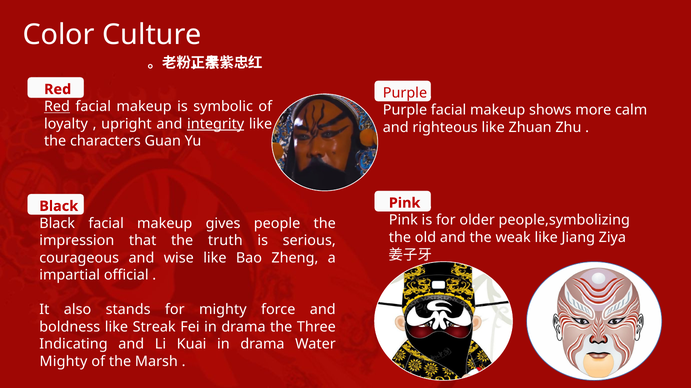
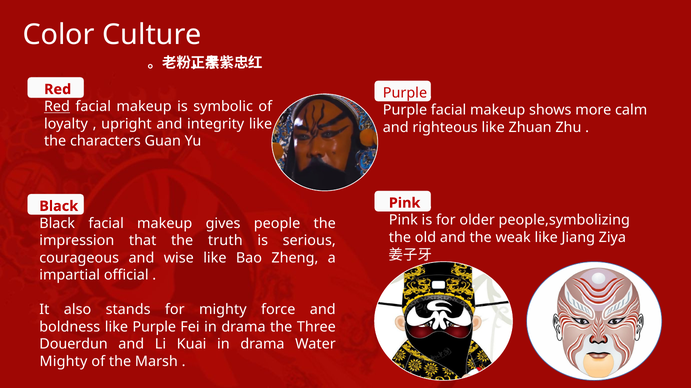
integrity underline: present -> none
like Streak: Streak -> Purple
Indicating: Indicating -> Douerdun
